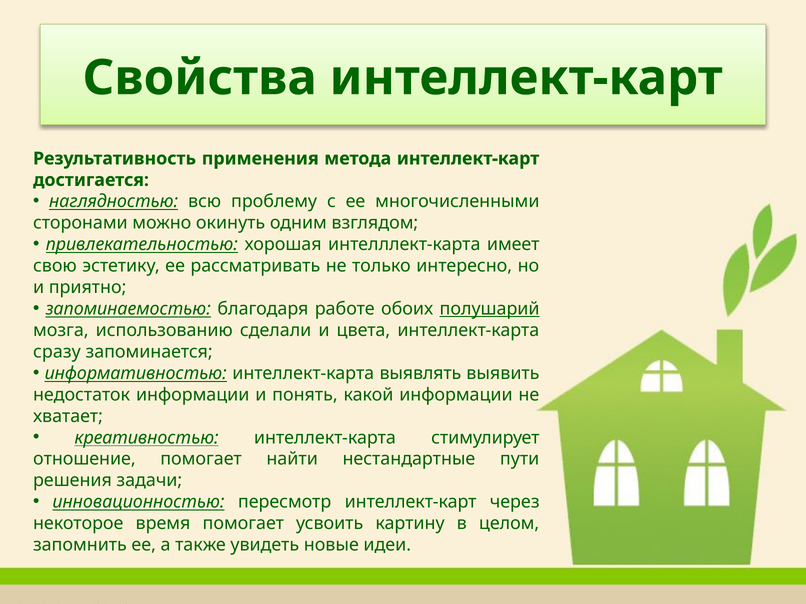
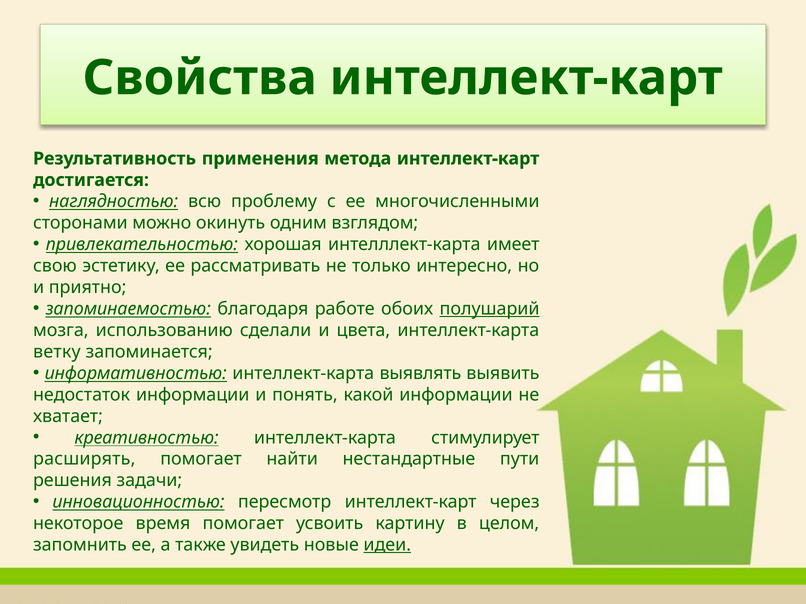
сразу: сразу -> ветку
отношение: отношение -> расширять
идеи underline: none -> present
